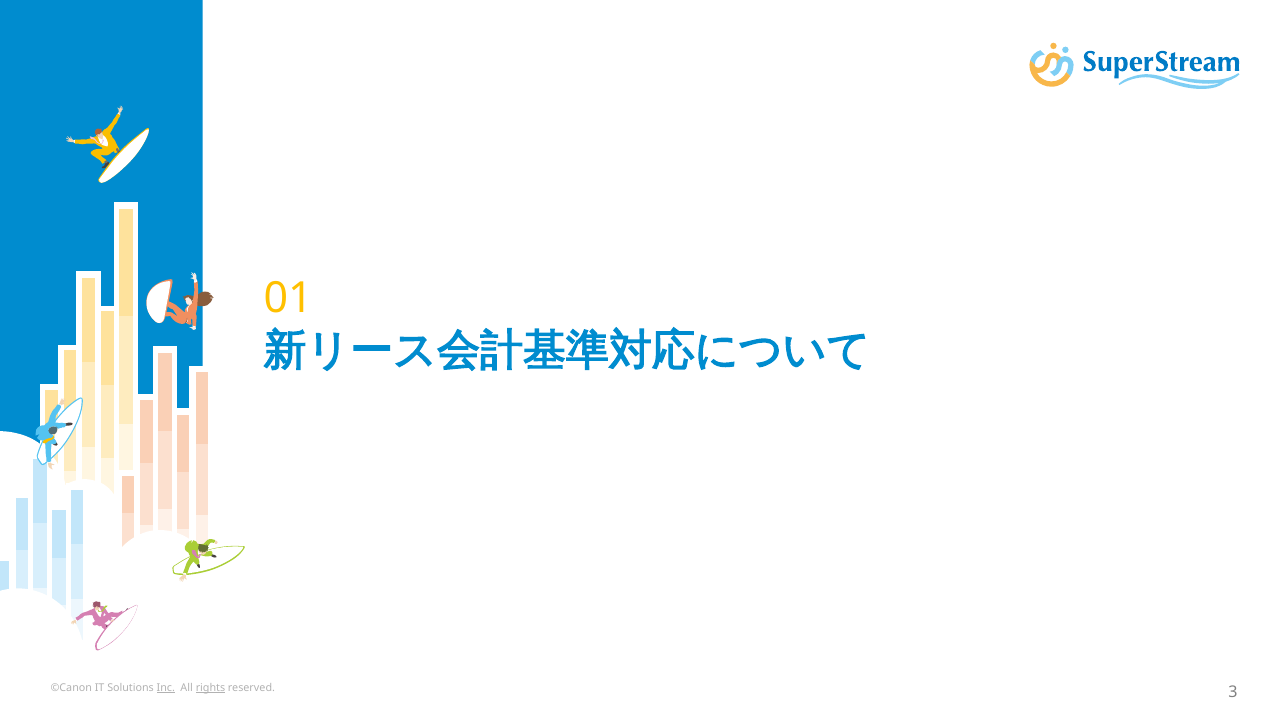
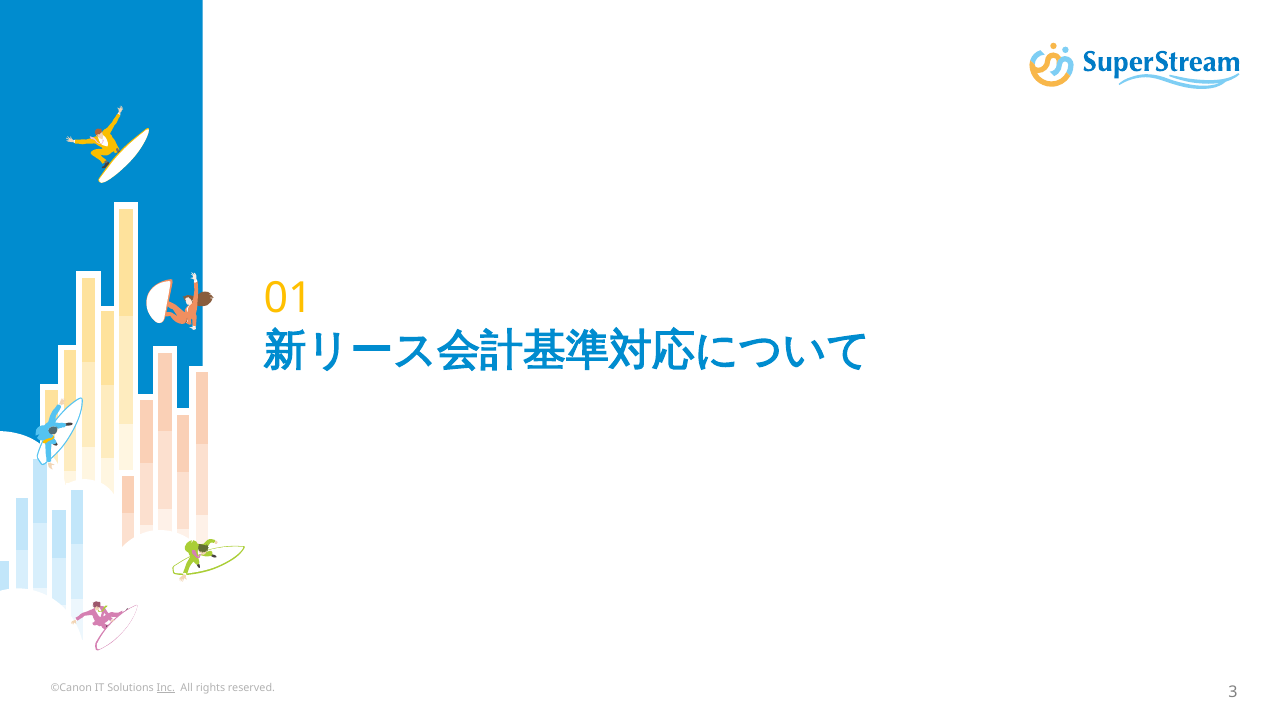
rights underline: present -> none
